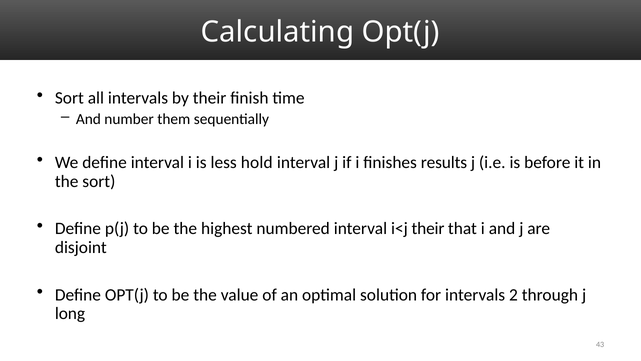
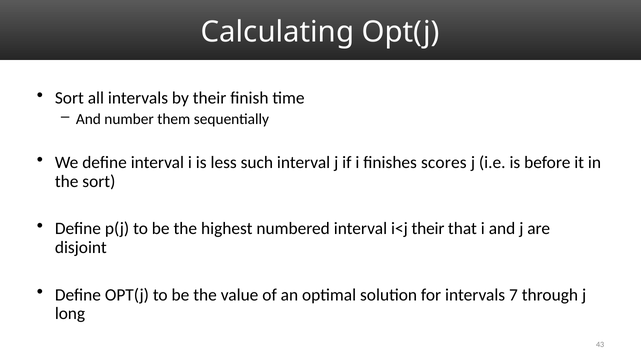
hold: hold -> such
results: results -> scores
2: 2 -> 7
